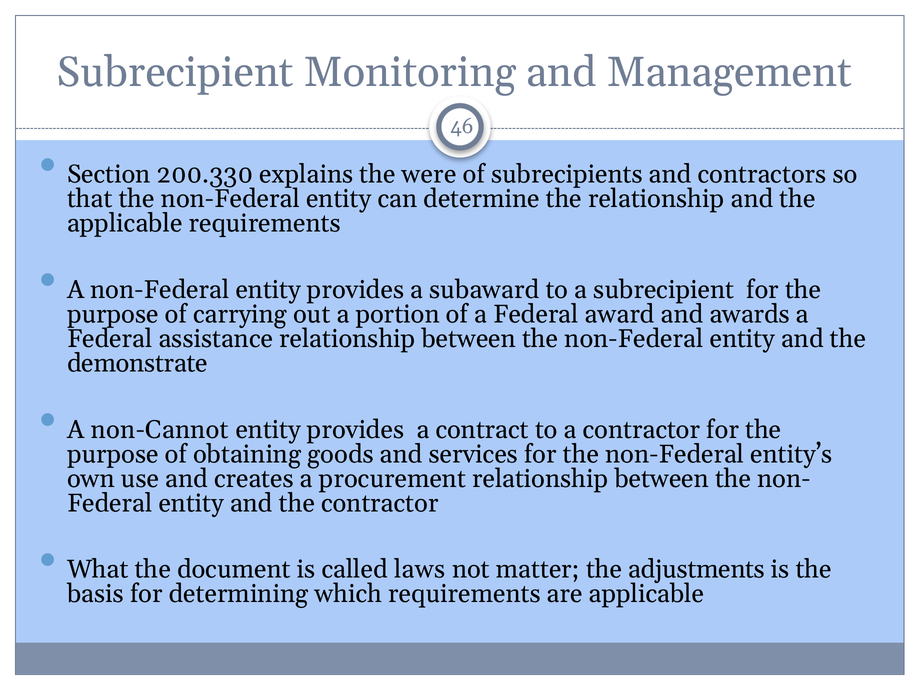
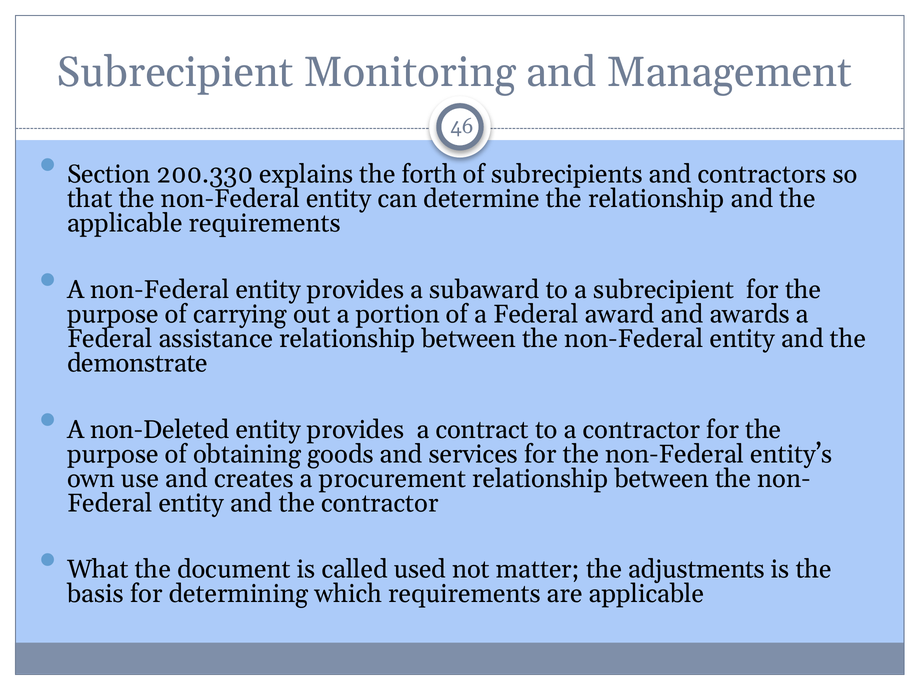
were: were -> forth
non-Cannot: non-Cannot -> non-Deleted
laws: laws -> used
